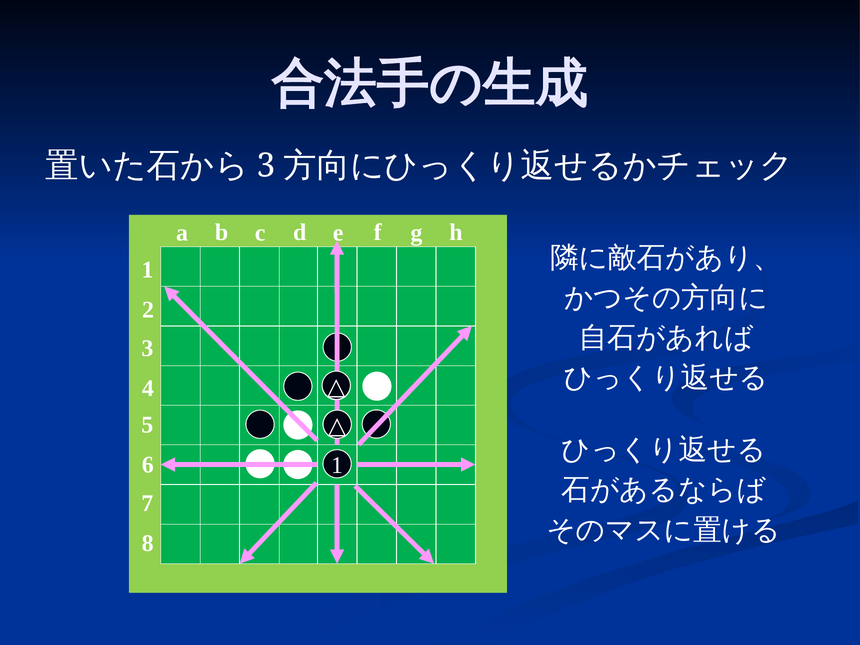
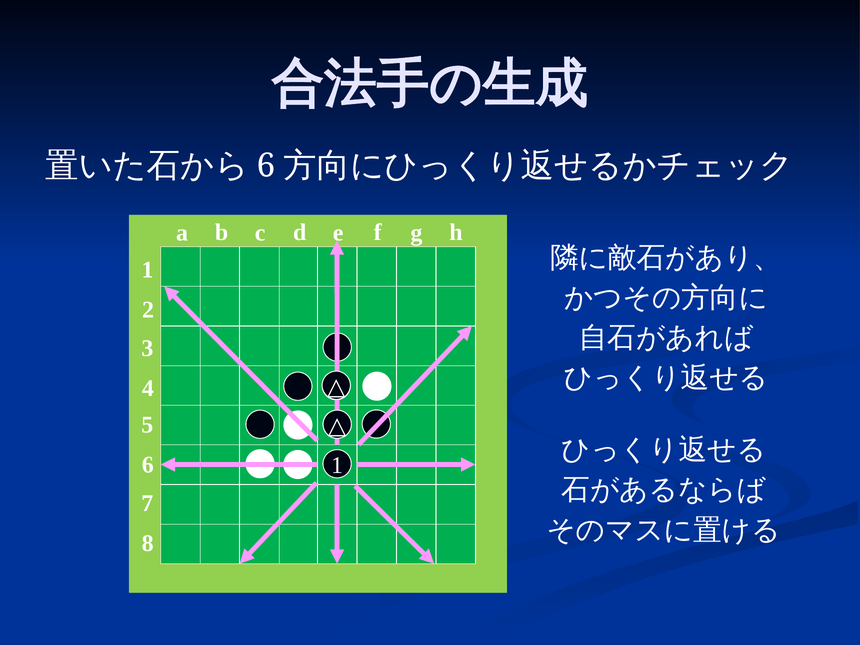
3 at (266, 166): 3 -> 6
